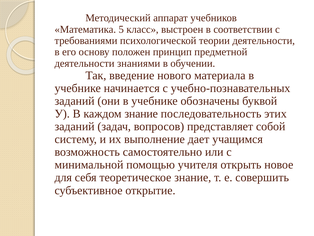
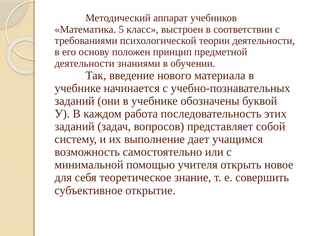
каждом знание: знание -> работа
